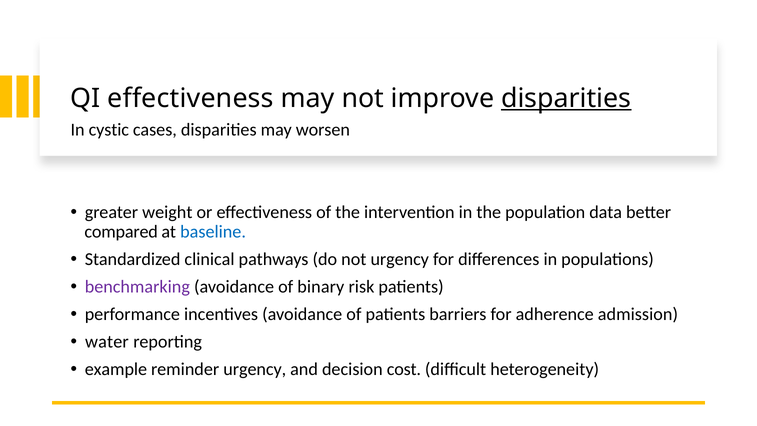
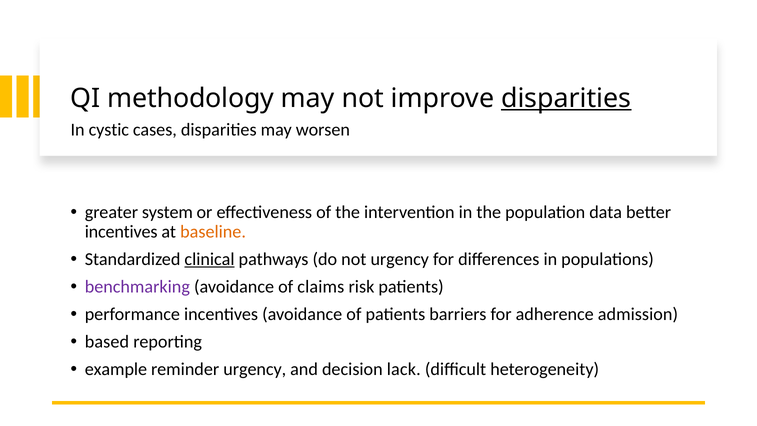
QI effectiveness: effectiveness -> methodology
weight: weight -> system
compared at (121, 232): compared -> incentives
baseline colour: blue -> orange
clinical underline: none -> present
binary: binary -> claims
water: water -> based
cost: cost -> lack
